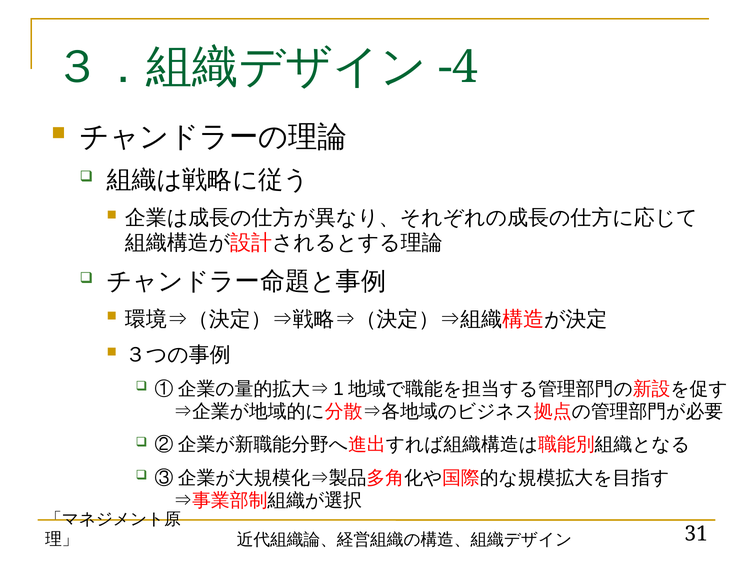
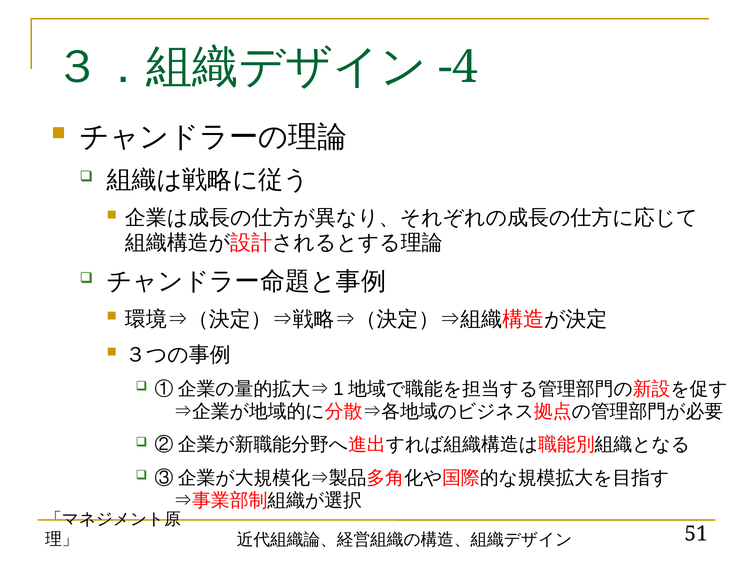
31: 31 -> 51
